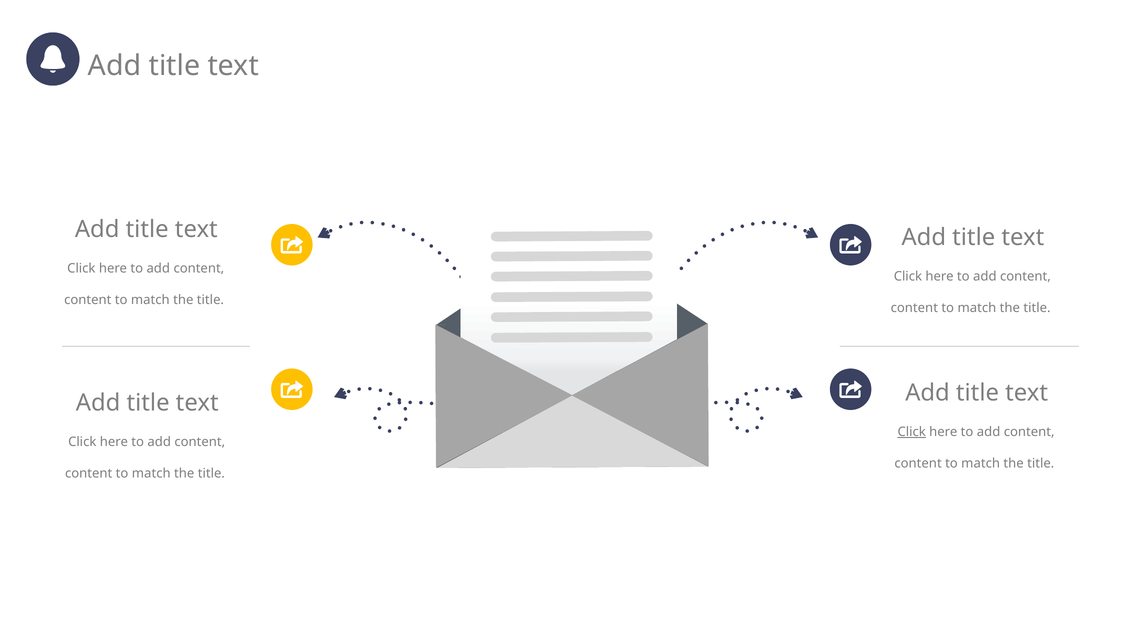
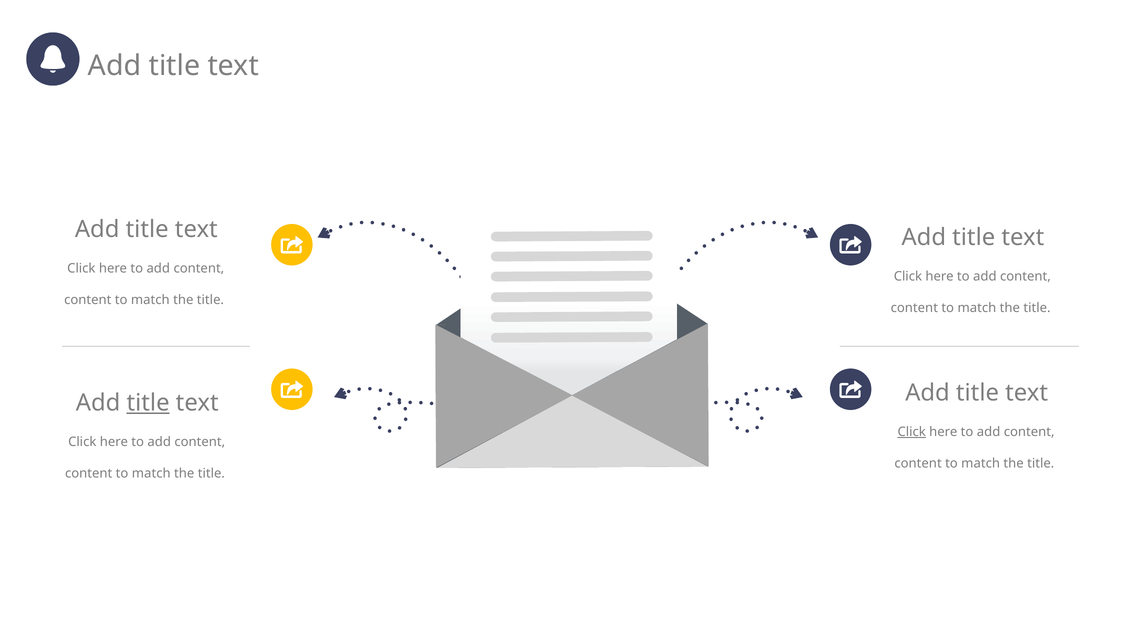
title at (148, 403) underline: none -> present
